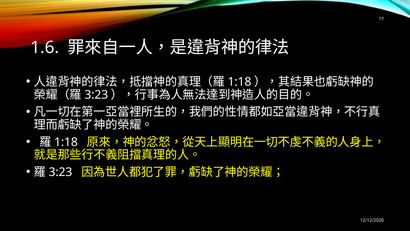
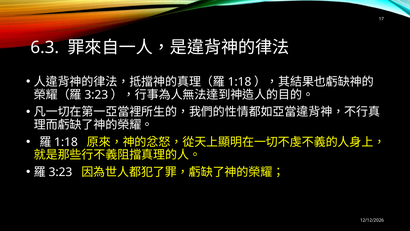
1.6: 1.6 -> 6.3
